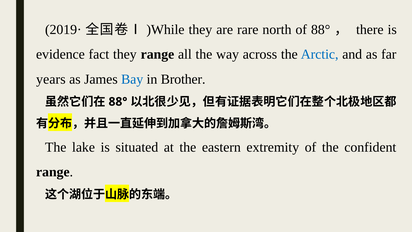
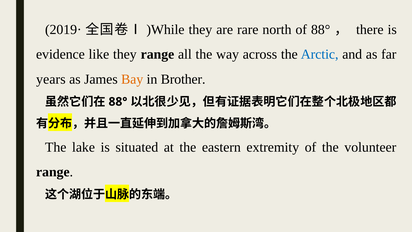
fact: fact -> like
Bay colour: blue -> orange
confident: confident -> volunteer
